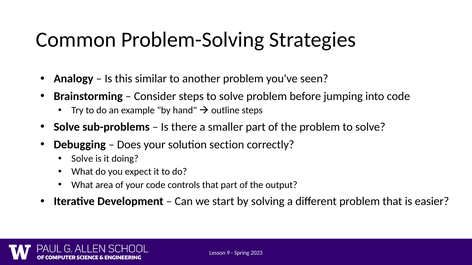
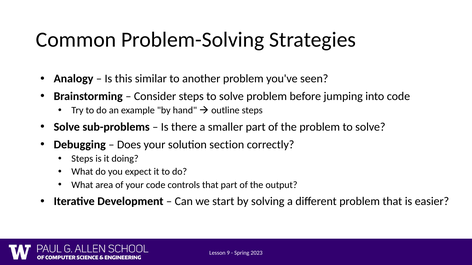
Solve at (82, 159): Solve -> Steps
